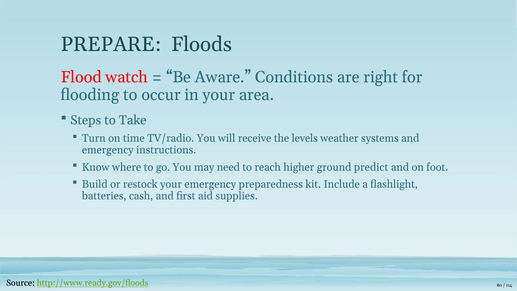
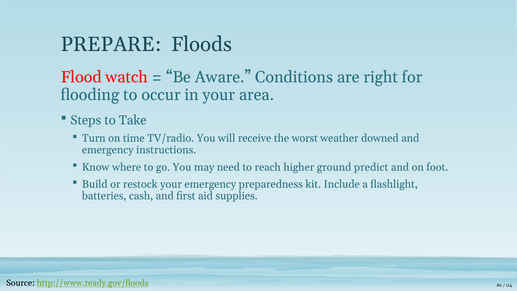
levels: levels -> worst
systems: systems -> downed
